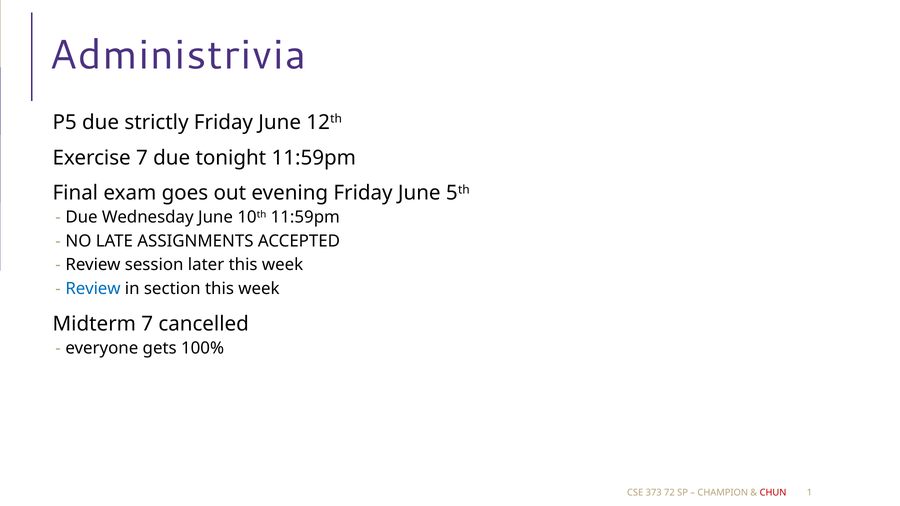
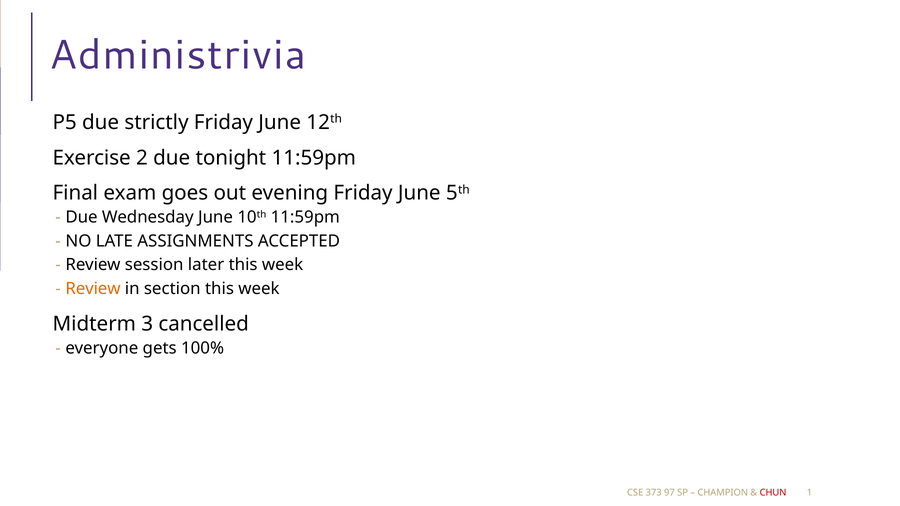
Exercise 7: 7 -> 2
Review at (93, 289) colour: blue -> orange
Midterm 7: 7 -> 3
72: 72 -> 97
